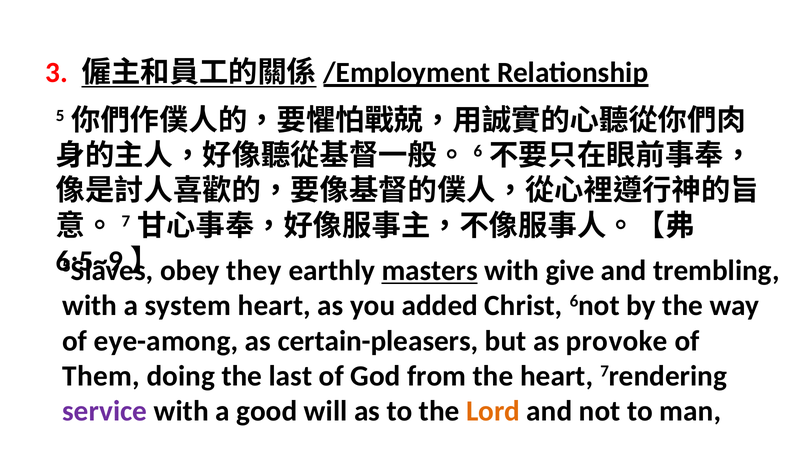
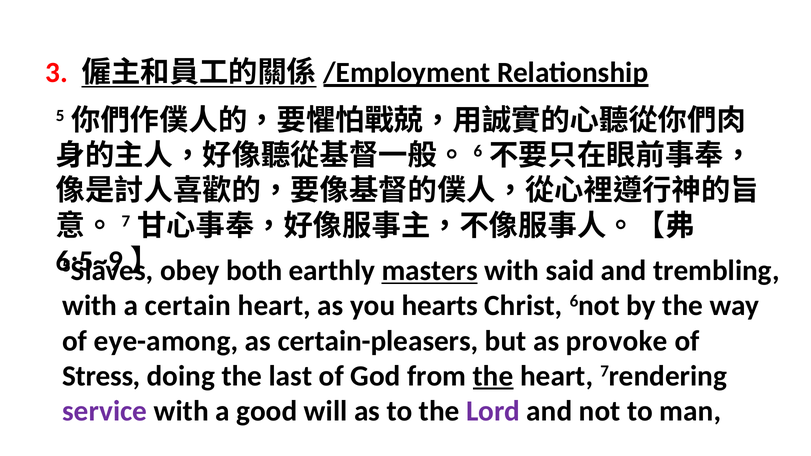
they: they -> both
give: give -> said
system: system -> certain
added: added -> hearts
Them: Them -> Stress
the at (493, 376) underline: none -> present
Lord colour: orange -> purple
